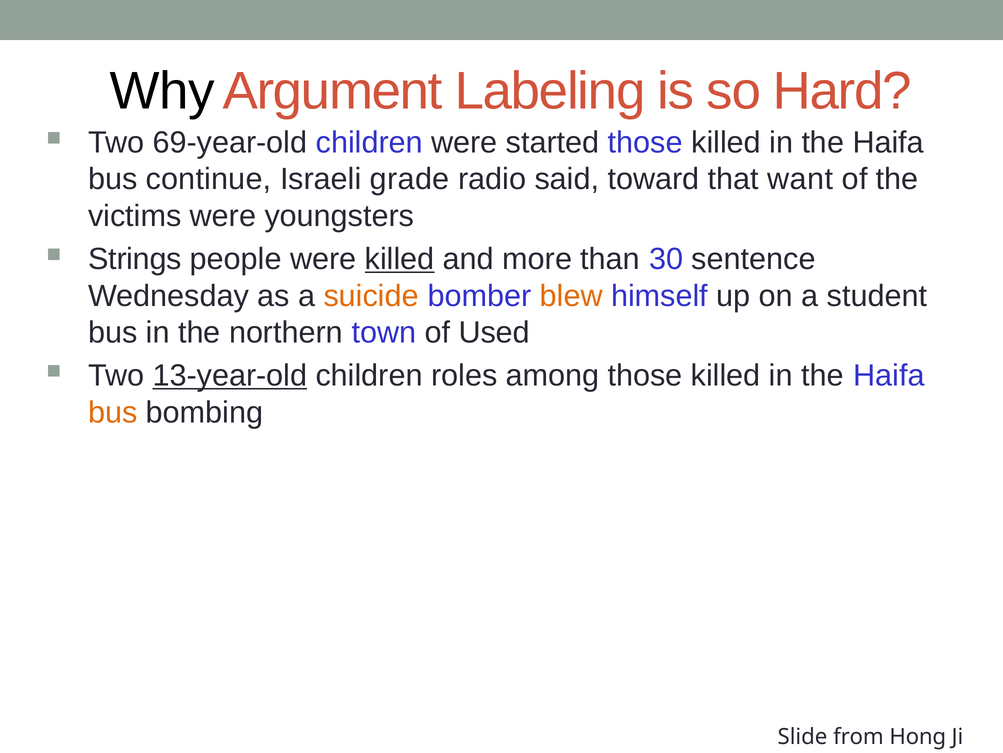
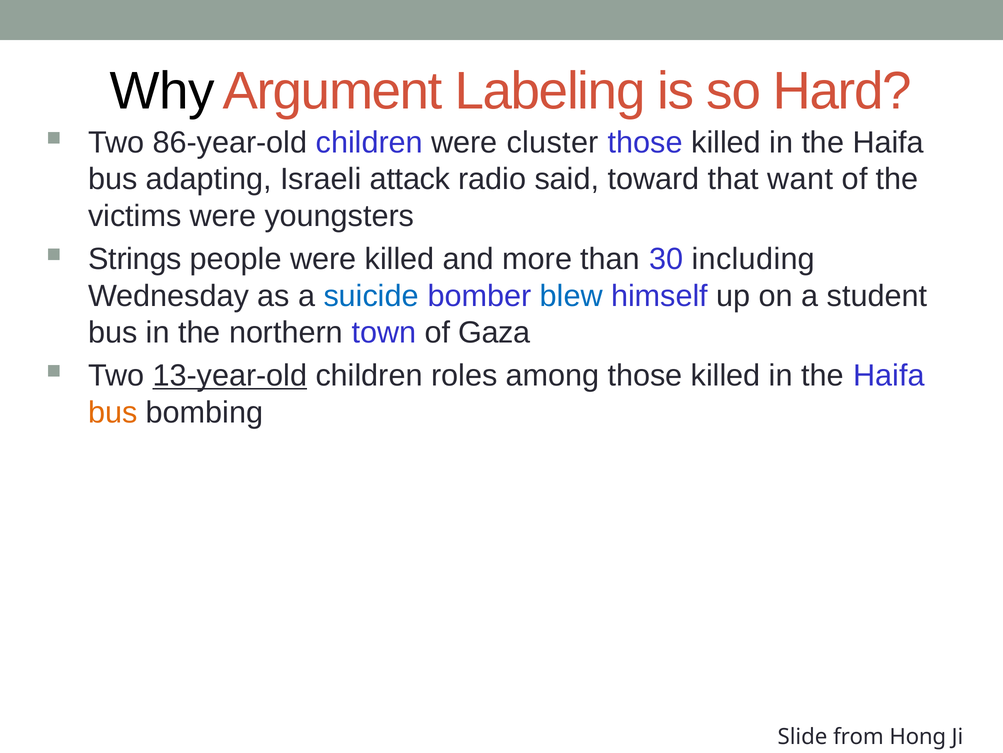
69-year-old: 69-year-old -> 86-year-old
started: started -> cluster
continue: continue -> adapting
grade: grade -> attack
killed at (400, 259) underline: present -> none
sentence: sentence -> including
suicide colour: orange -> blue
blew colour: orange -> blue
Used: Used -> Gaza
